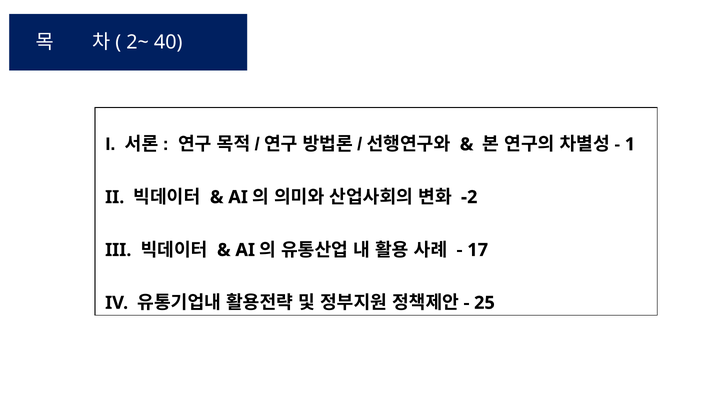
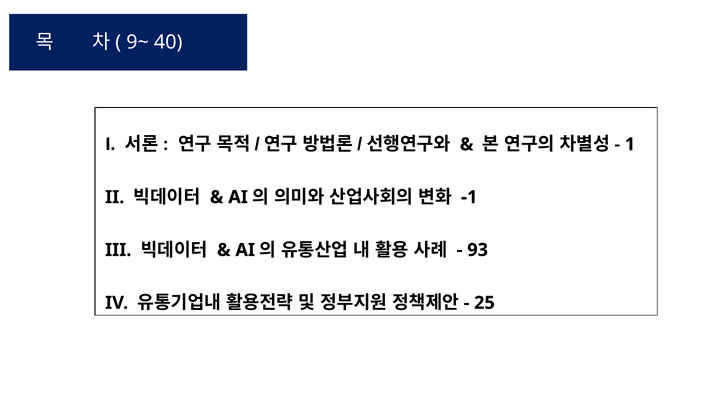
2~: 2~ -> 9~
-2: -2 -> -1
17: 17 -> 93
